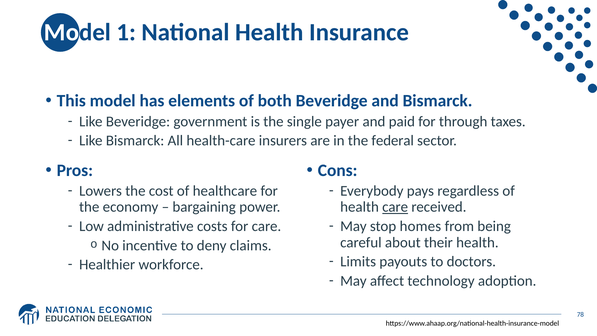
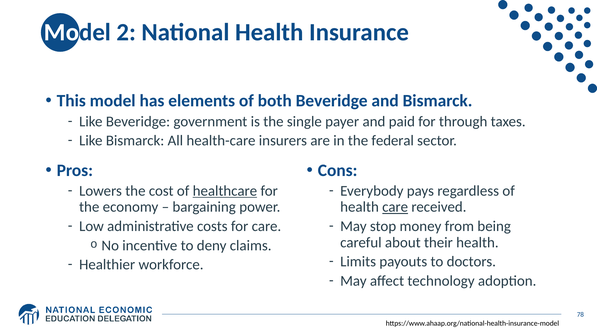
1: 1 -> 2
healthcare underline: none -> present
homes: homes -> money
